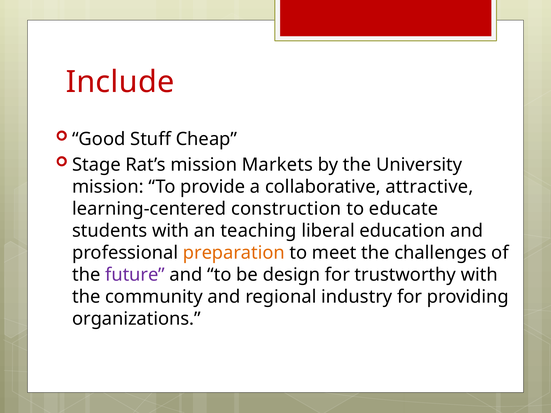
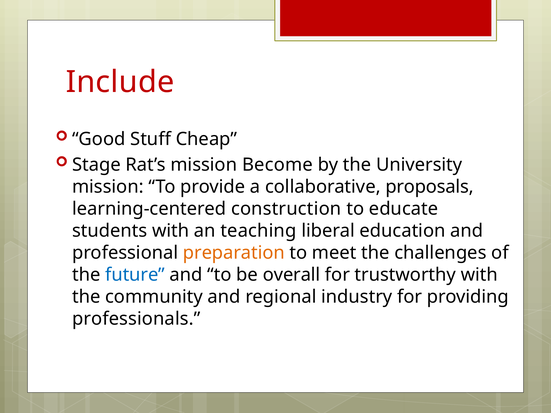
Markets: Markets -> Become
attractive: attractive -> proposals
future colour: purple -> blue
design: design -> overall
organizations: organizations -> professionals
